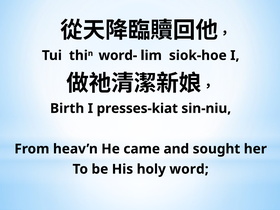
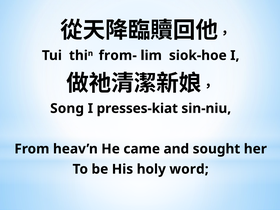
word-: word- -> from-
Birth: Birth -> Song
